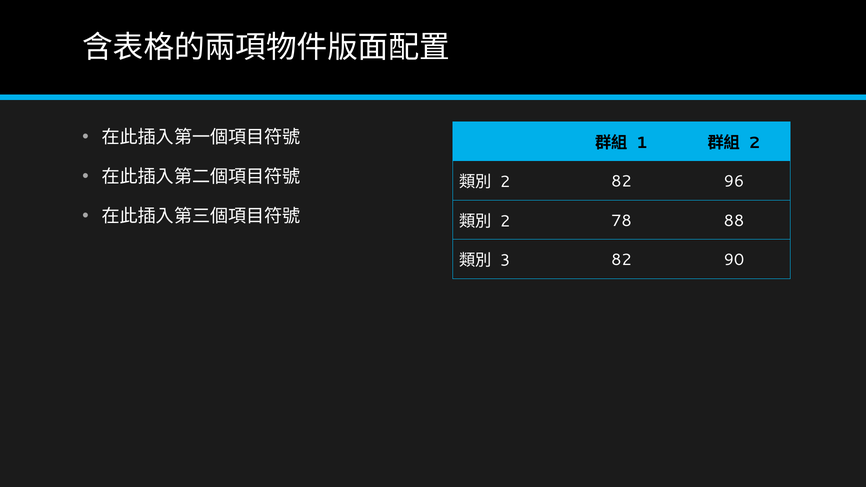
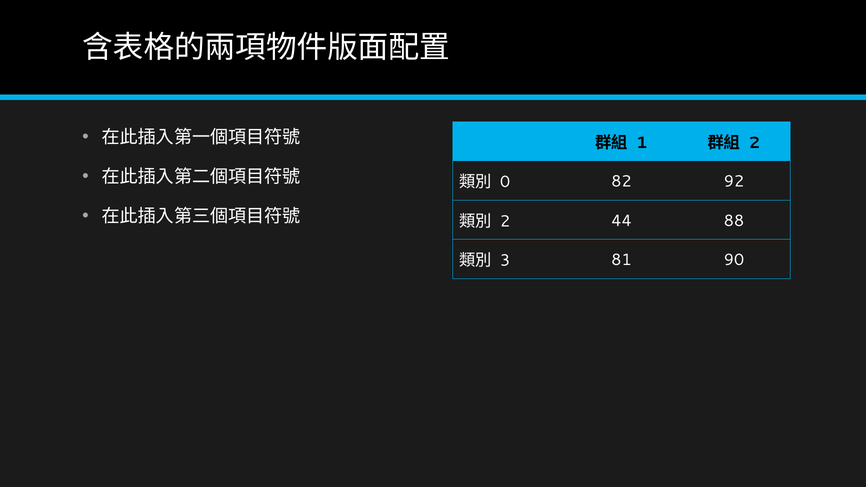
2 at (505, 182): 2 -> 0
96: 96 -> 92
78: 78 -> 44
3 82: 82 -> 81
